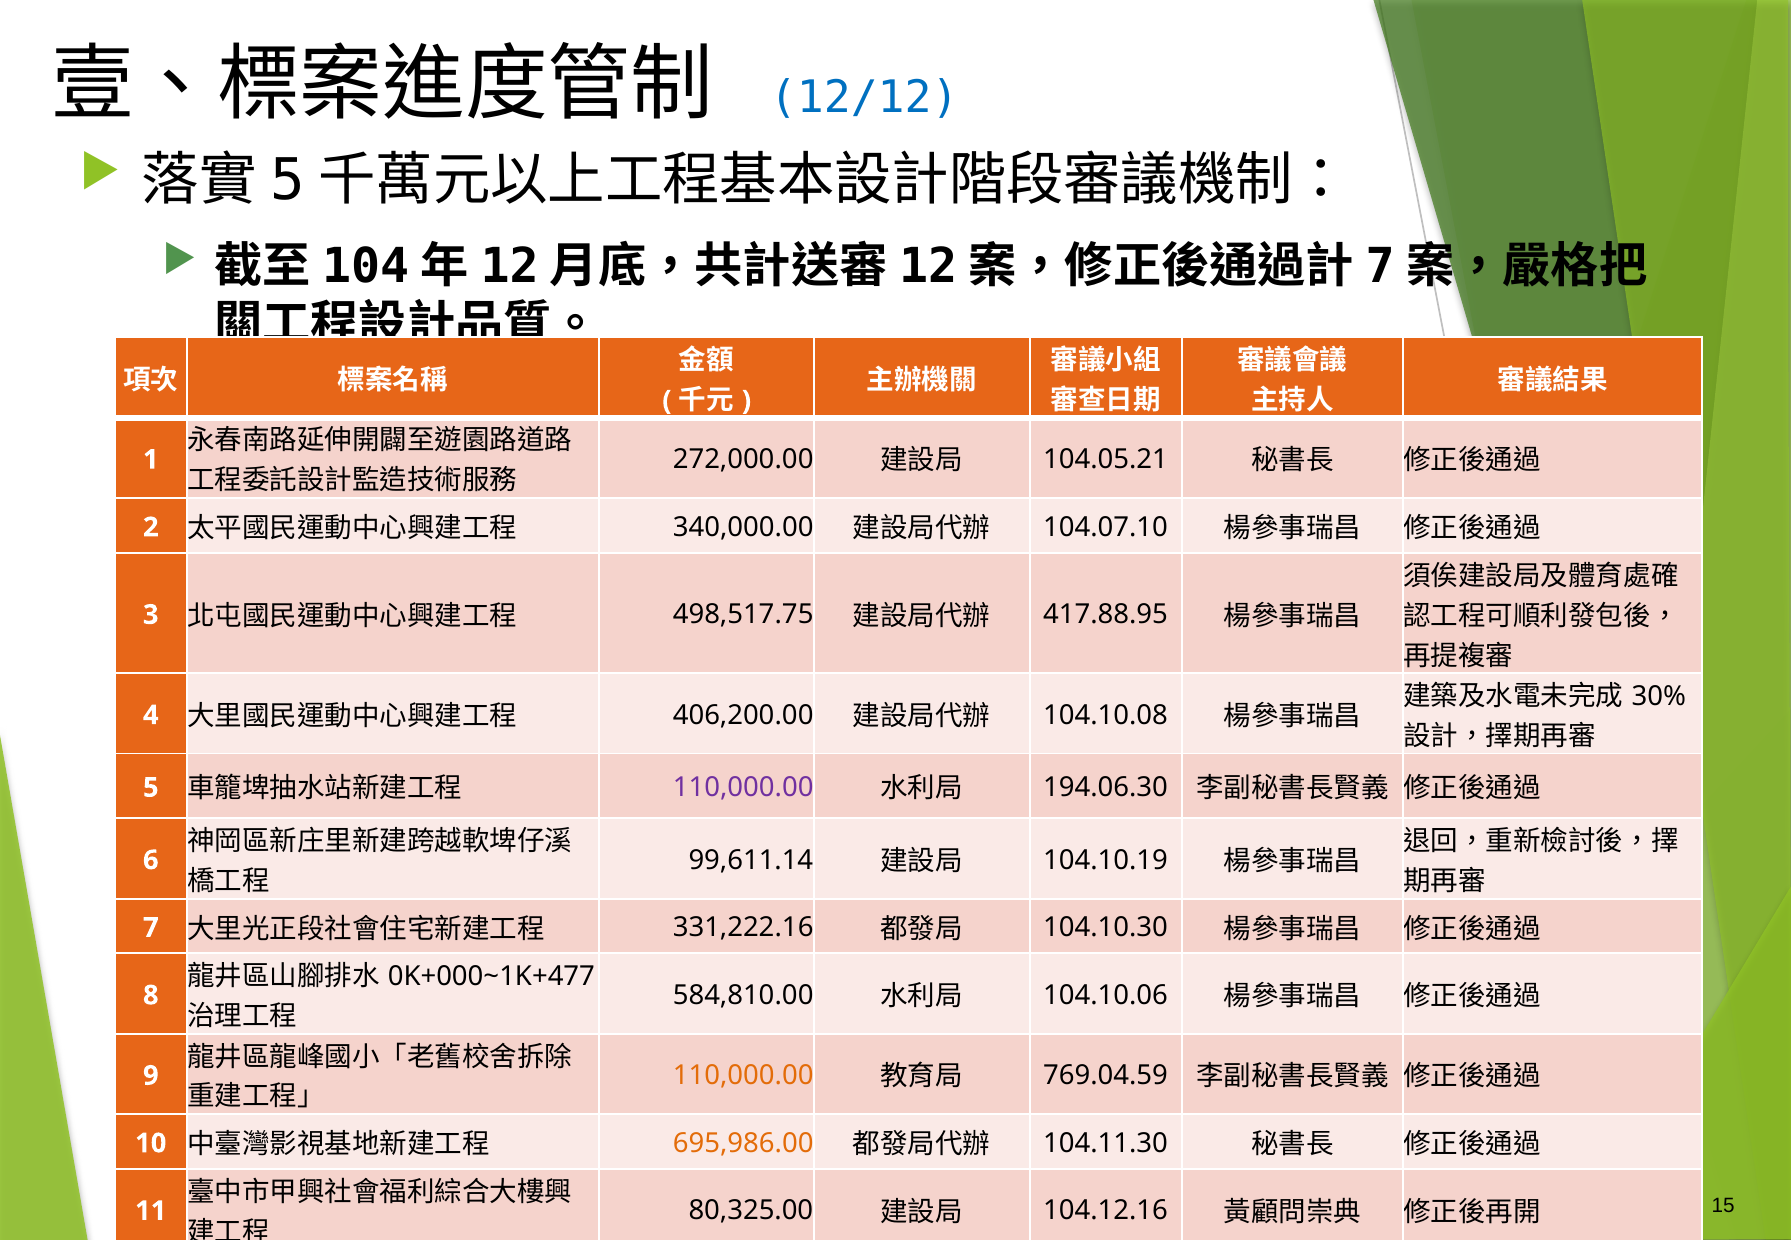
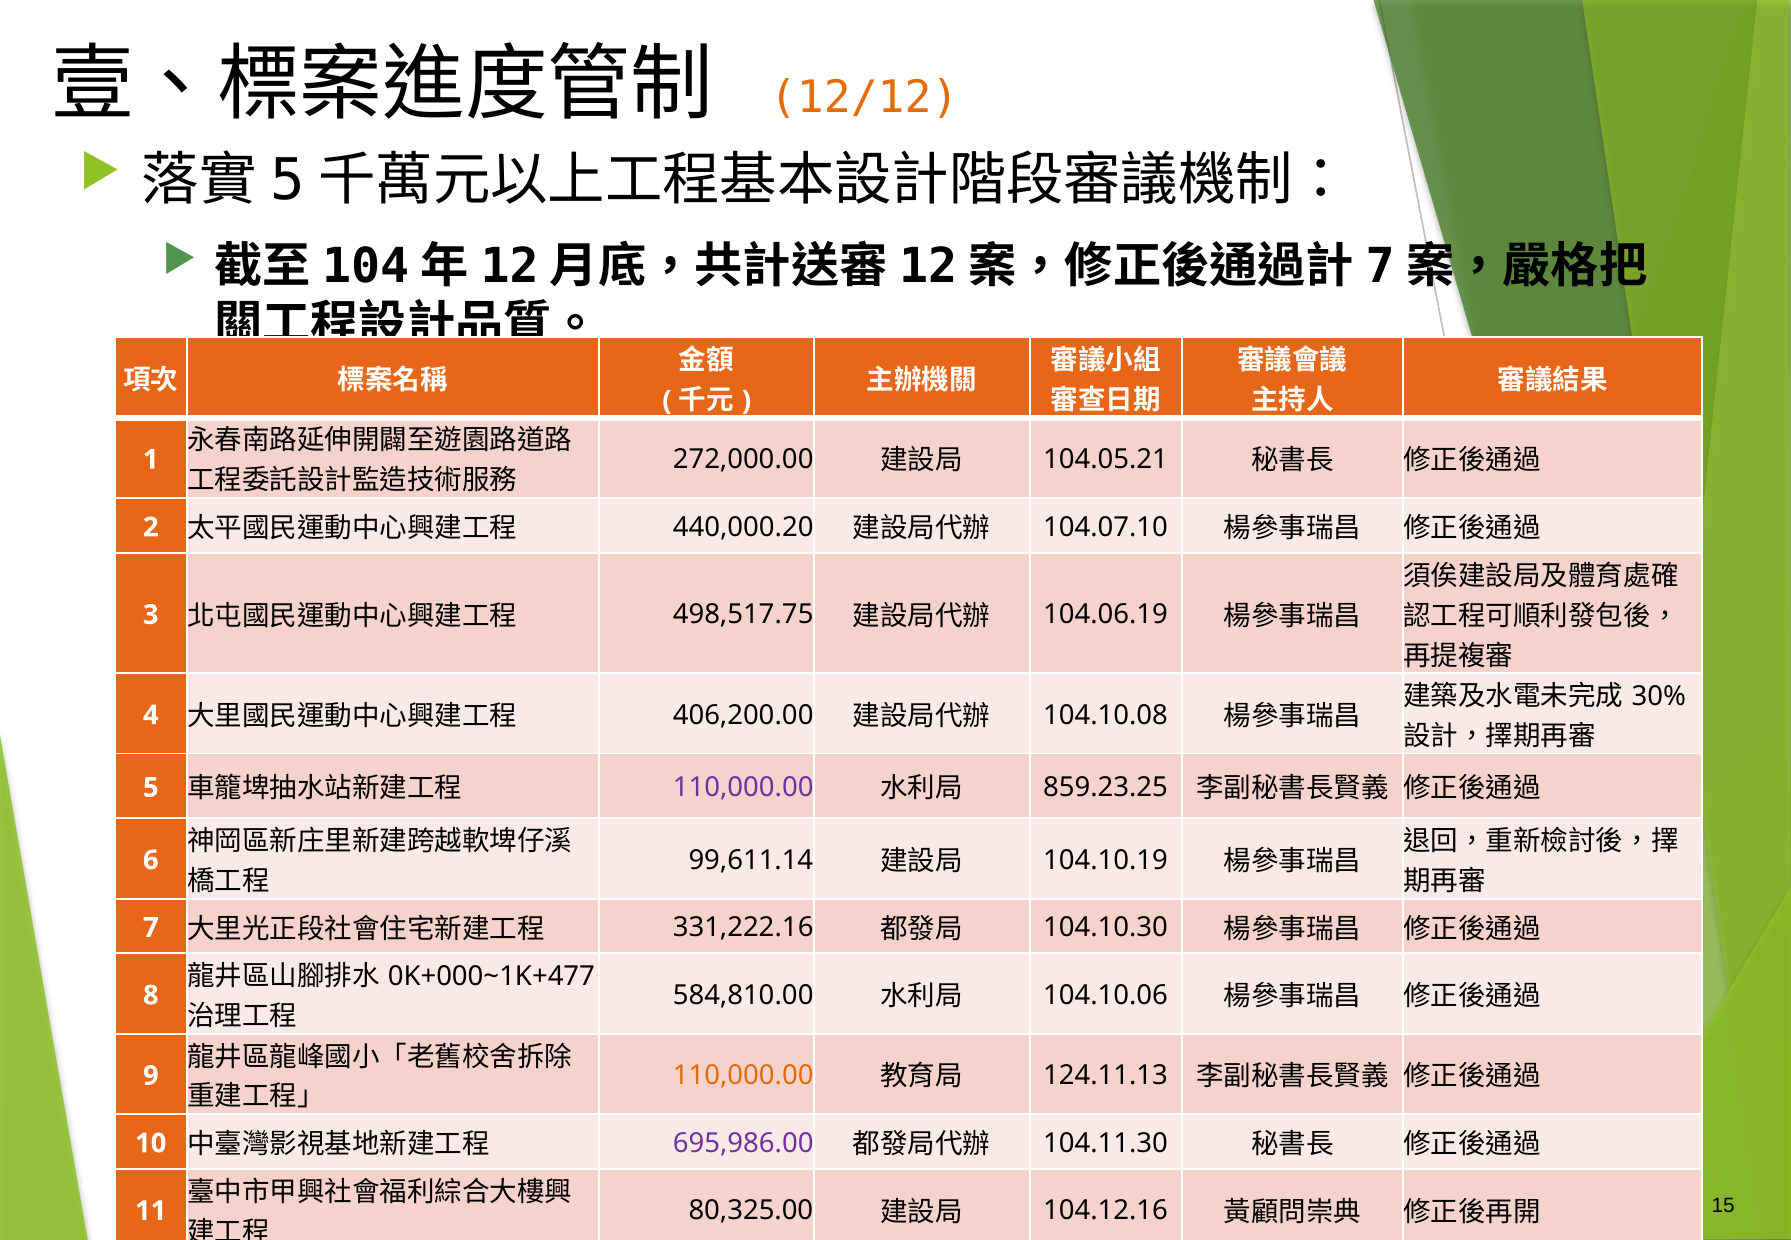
12/12 colour: blue -> orange
340,000.00: 340,000.00 -> 440,000.20
417.88.95: 417.88.95 -> 104.06.19
194.06.30: 194.06.30 -> 859.23.25
769.04.59: 769.04.59 -> 124.11.13
695,986.00 colour: orange -> purple
